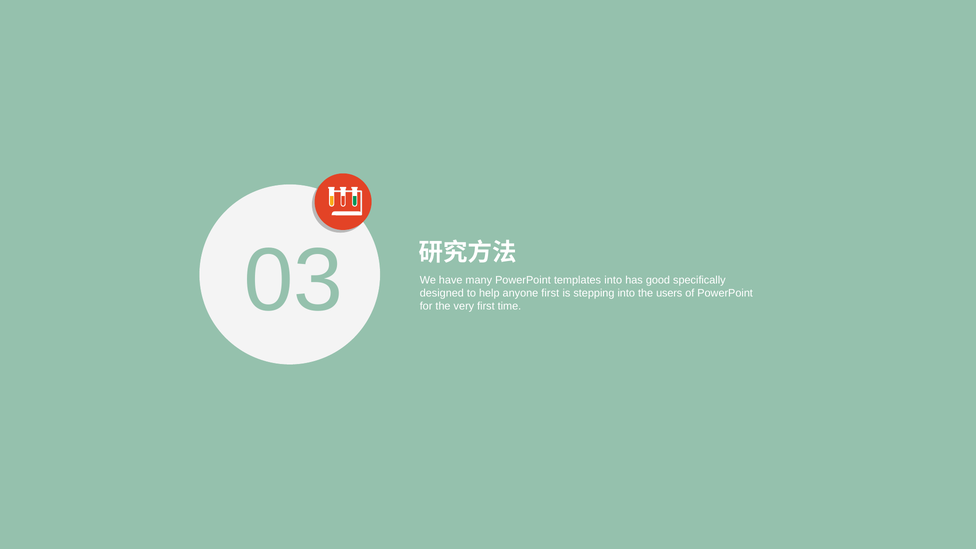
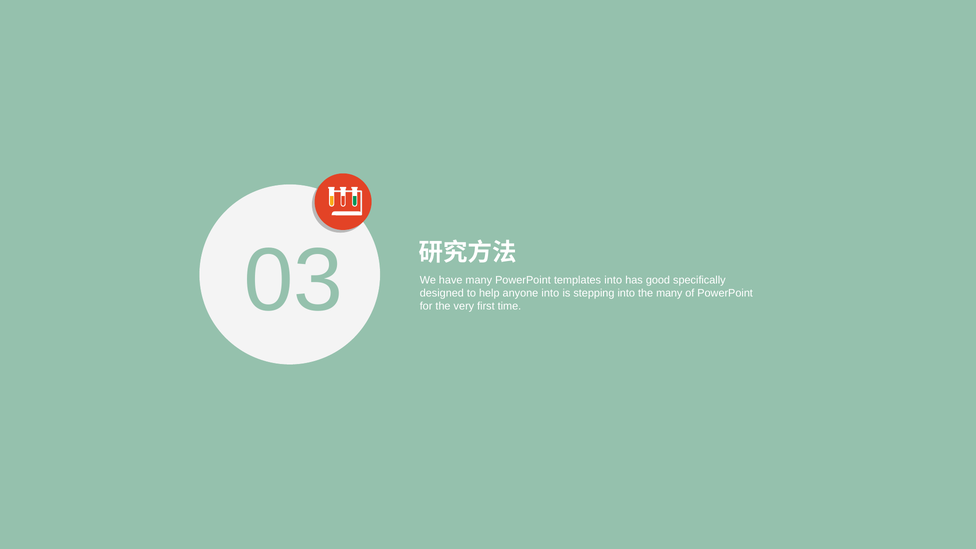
anyone first: first -> into
the users: users -> many
